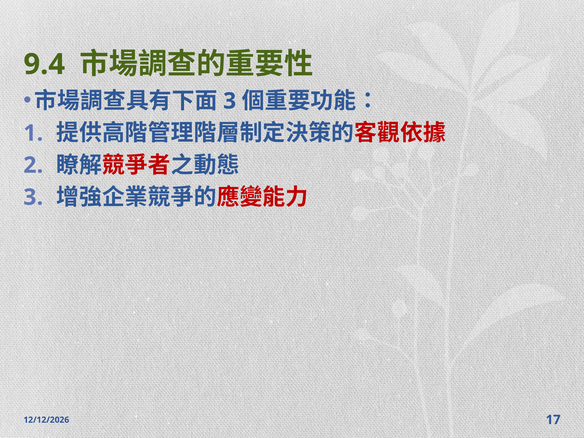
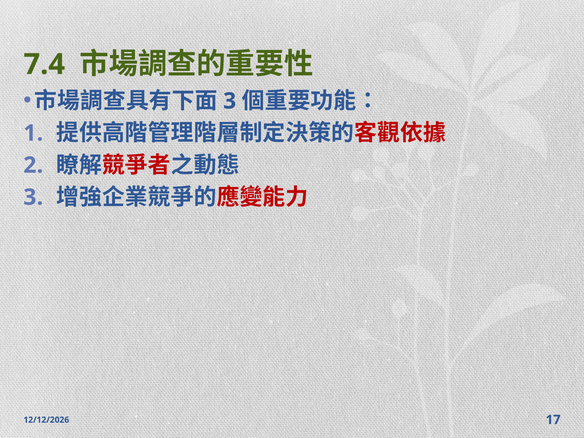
9.4: 9.4 -> 7.4
